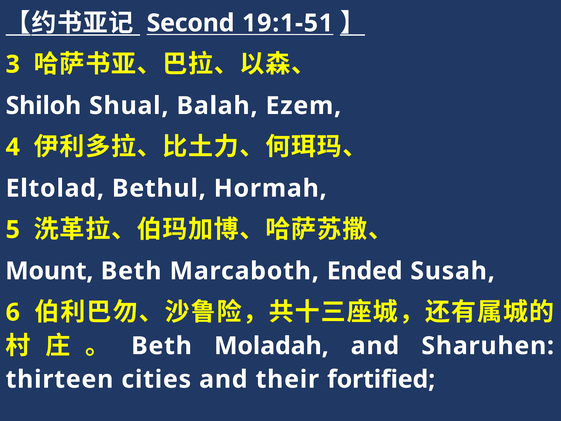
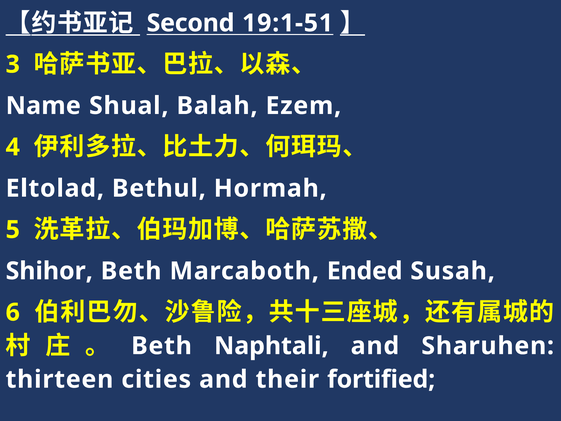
Shiloh: Shiloh -> Name
Mount: Mount -> Shihor
Moladah: Moladah -> Naphtali
